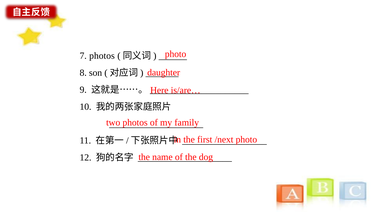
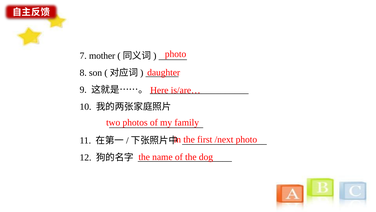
7 photos: photos -> mother
